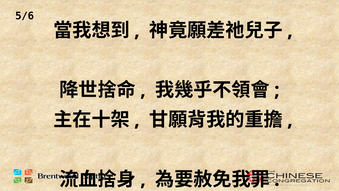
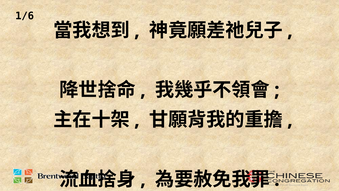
5/6: 5/6 -> 1/6
